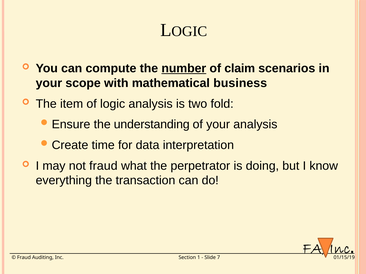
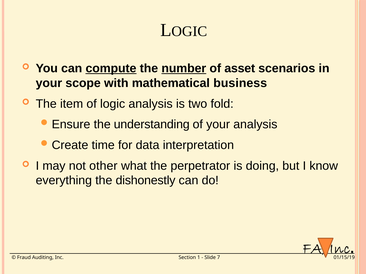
compute underline: none -> present
claim: claim -> asset
not fraud: fraud -> other
transaction: transaction -> dishonestly
